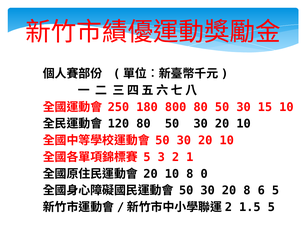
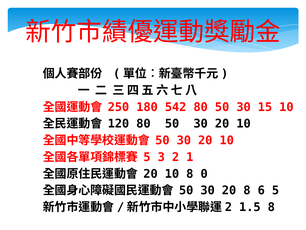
800: 800 -> 542
1.5 5: 5 -> 8
